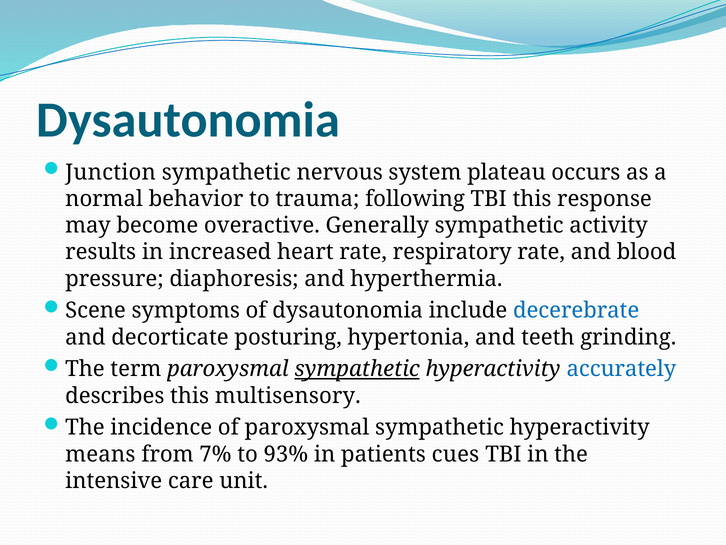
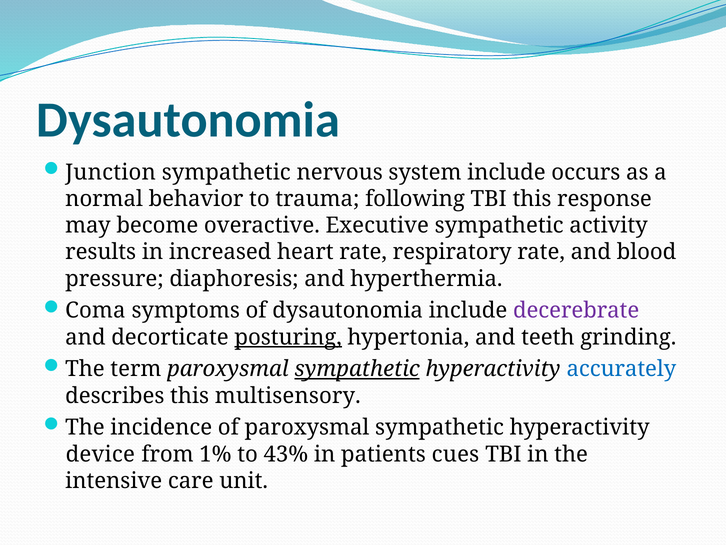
system plateau: plateau -> include
Generally: Generally -> Executive
Scene: Scene -> Coma
decerebrate colour: blue -> purple
posturing underline: none -> present
means: means -> device
7%: 7% -> 1%
93%: 93% -> 43%
